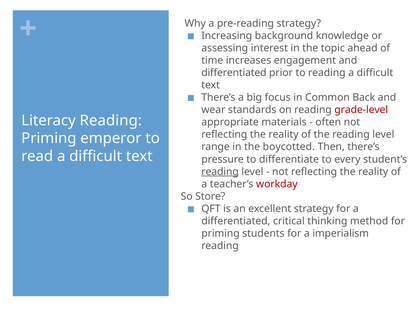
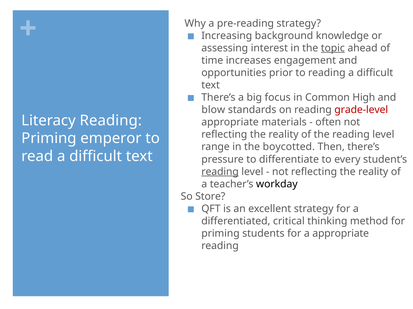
topic underline: none -> present
differentiated at (234, 73): differentiated -> opportunities
Back: Back -> High
wear: wear -> blow
workday colour: red -> black
a imperialism: imperialism -> appropriate
